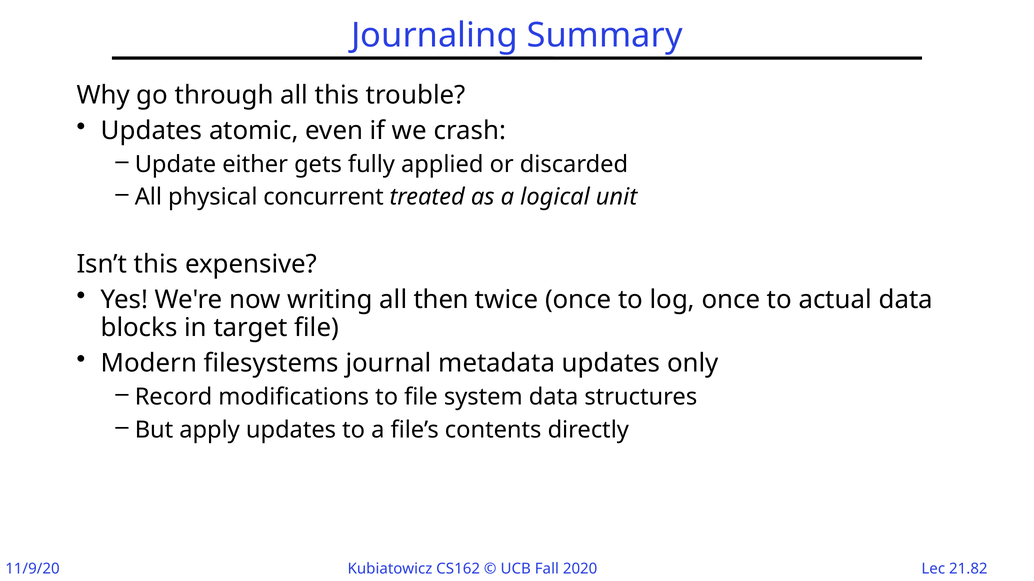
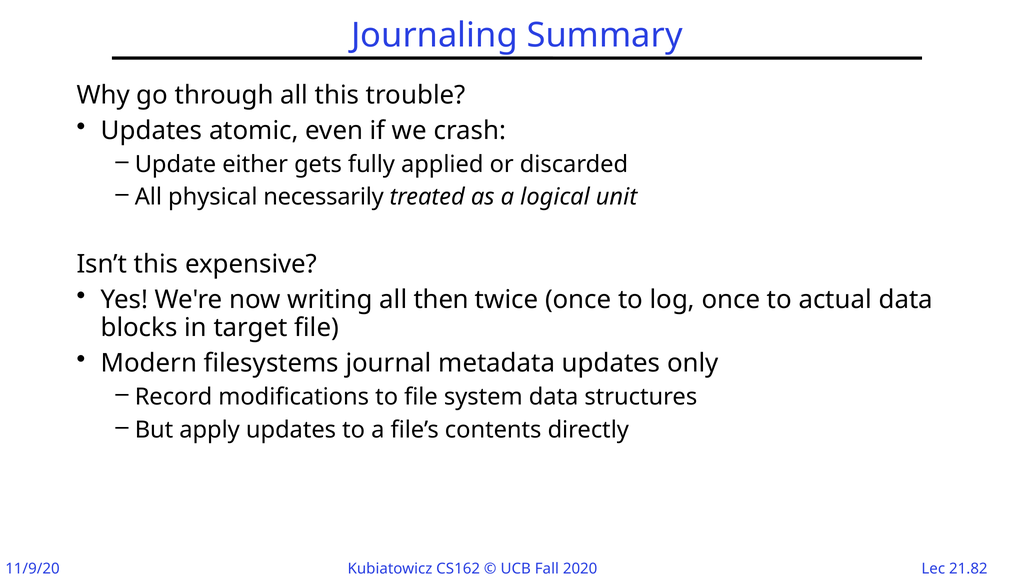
concurrent: concurrent -> necessarily
